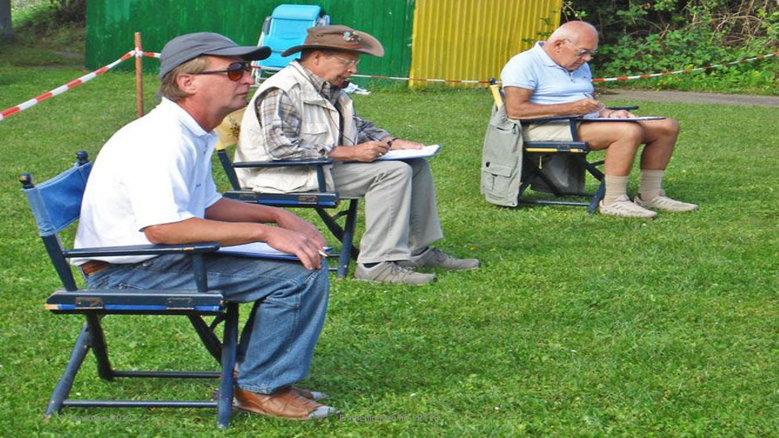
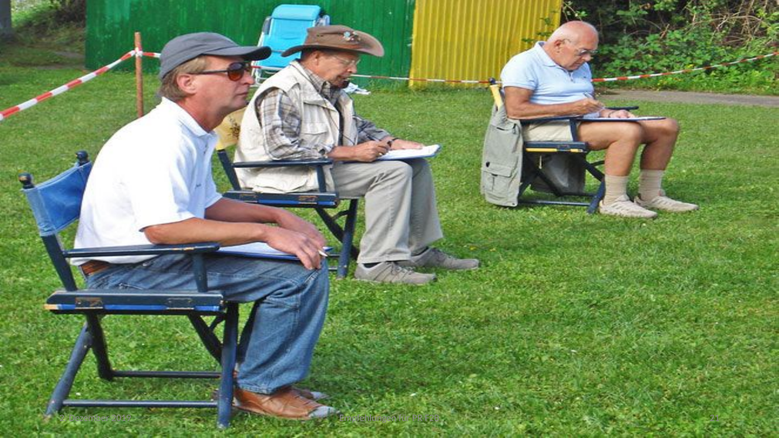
55: 55 -> 21
